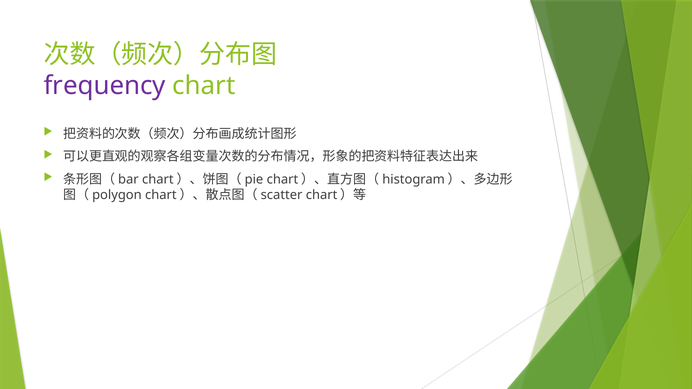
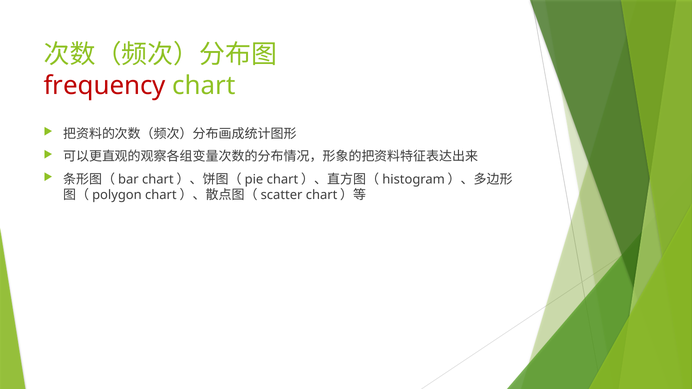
frequency colour: purple -> red
